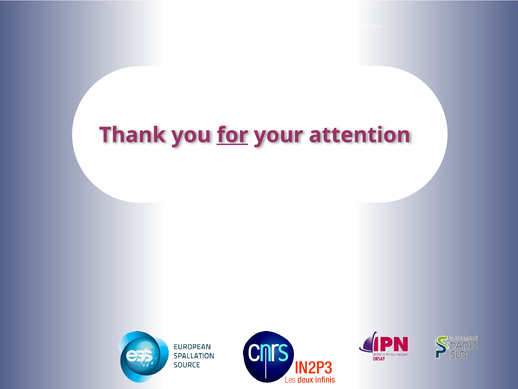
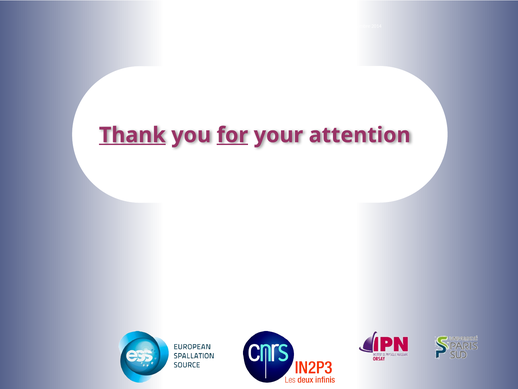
Thank underline: none -> present
